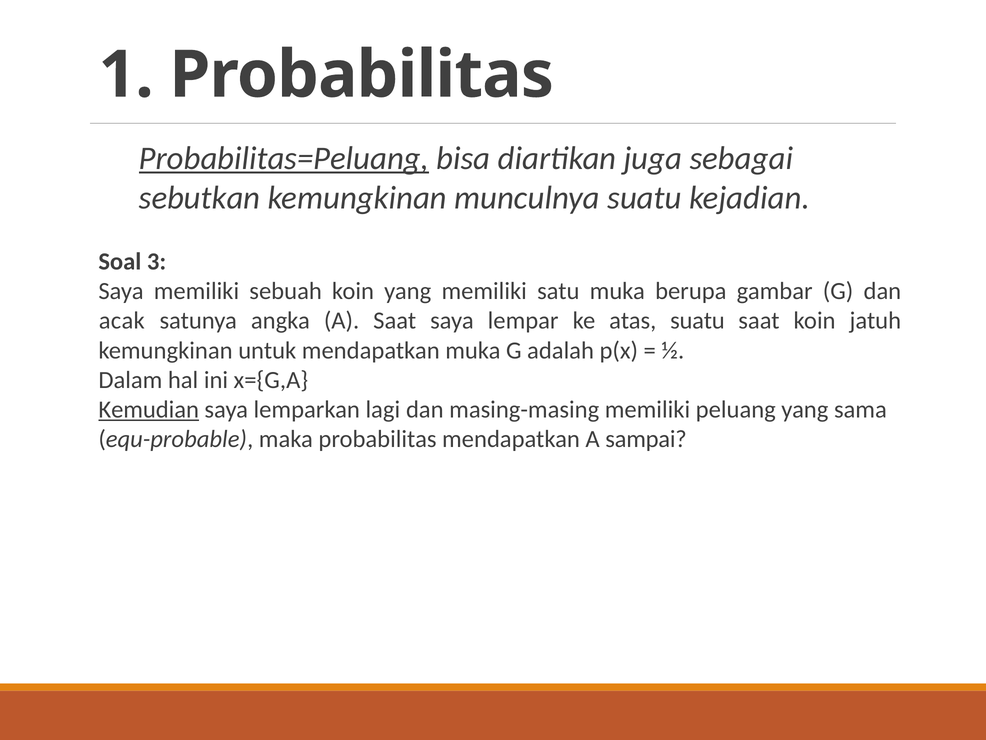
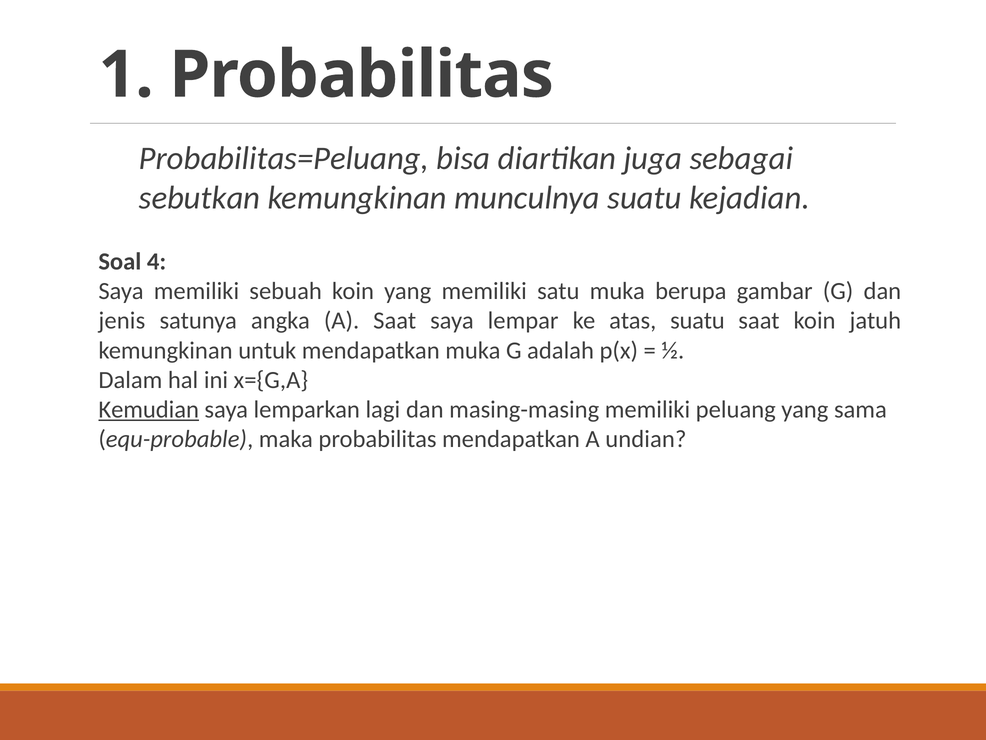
Probabilitas=Peluang underline: present -> none
3: 3 -> 4
acak: acak -> jenis
sampai: sampai -> undian
